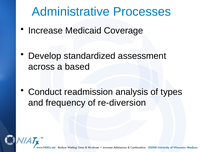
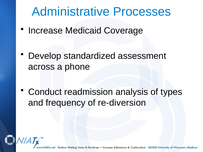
based: based -> phone
